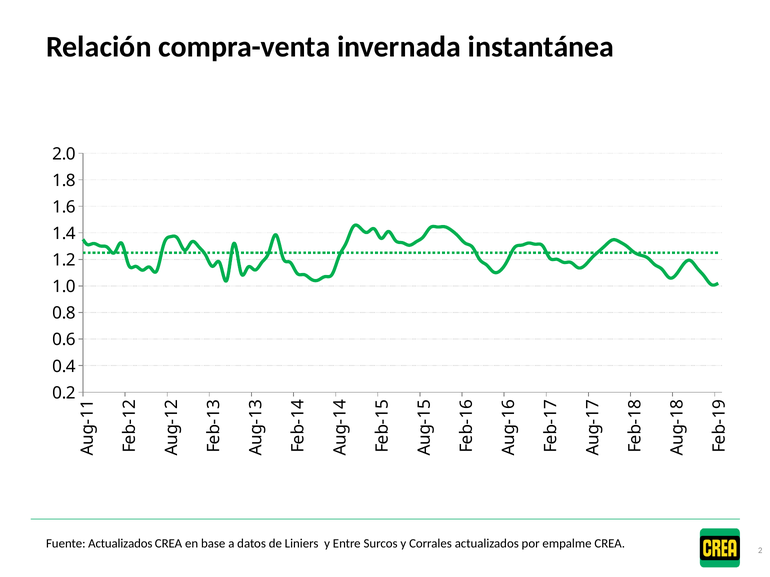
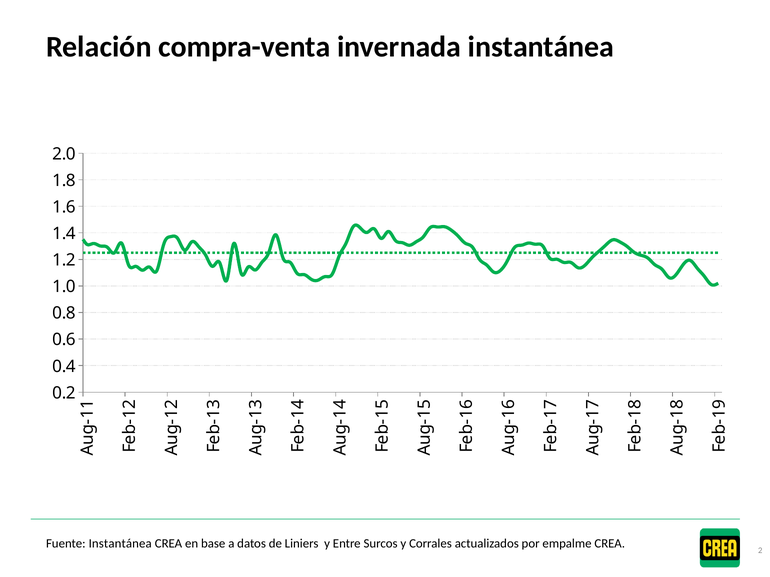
Fuente Actualizados: Actualizados -> Instantánea
